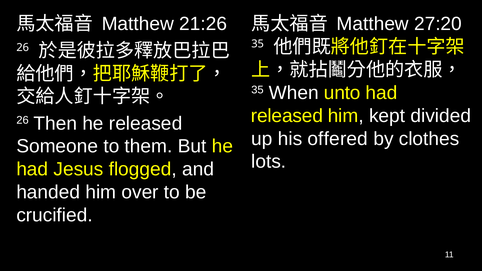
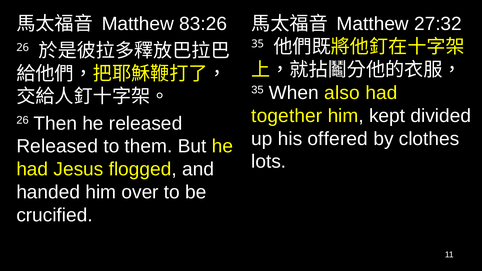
21:26: 21:26 -> 83:26
27:20: 27:20 -> 27:32
unto: unto -> also
released at (287, 116): released -> together
Someone at (57, 146): Someone -> Released
